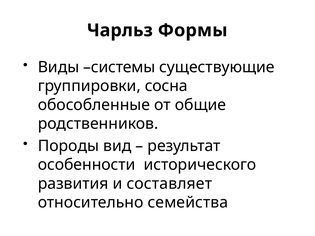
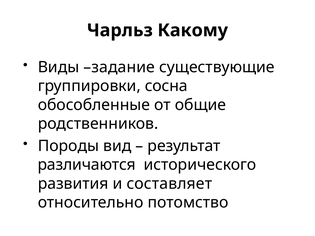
Формы: Формы -> Какому
системы: системы -> задание
особенности: особенности -> различаются
семейства: семейства -> потомство
